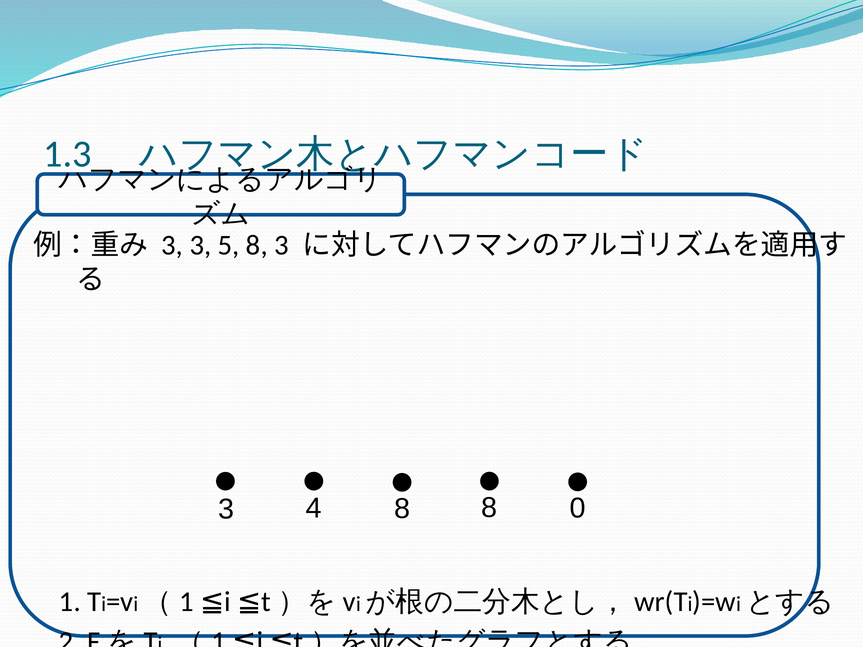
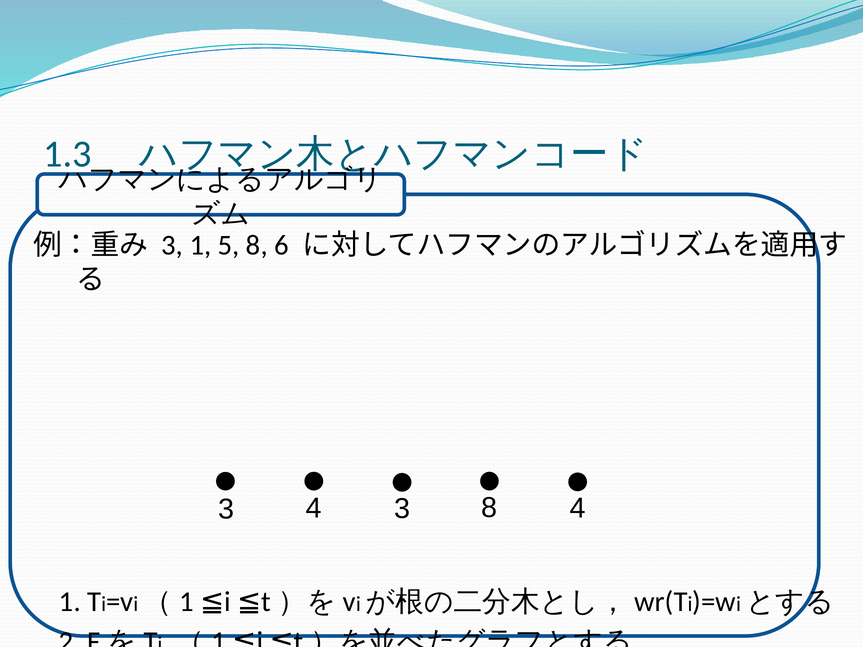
3 3: 3 -> 1
8 3: 3 -> 6
4 8: 8 -> 3
8 0: 0 -> 4
